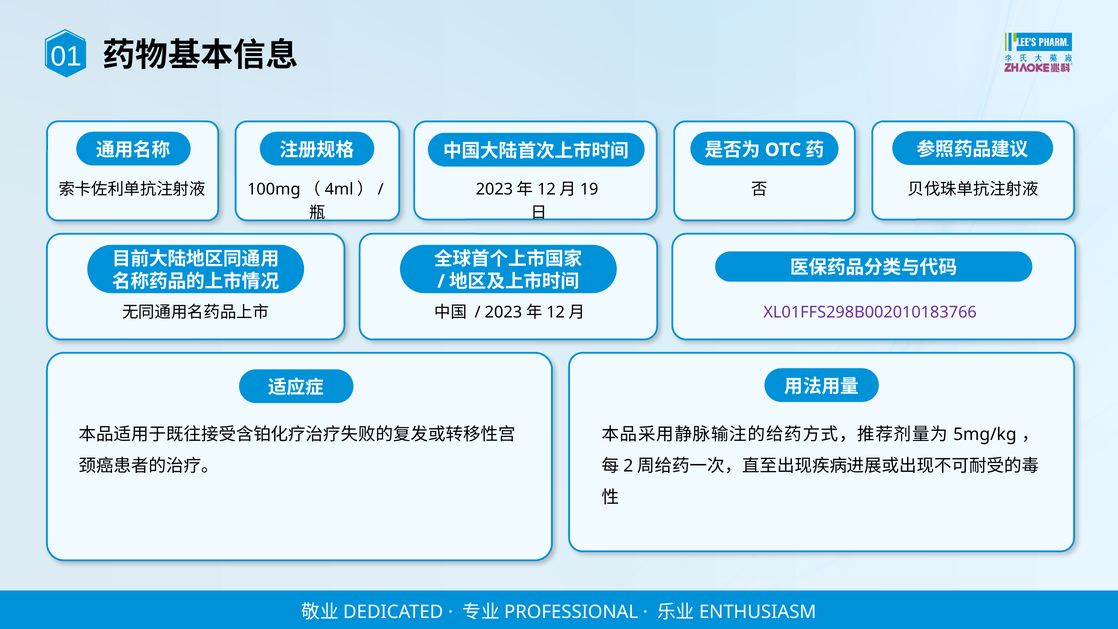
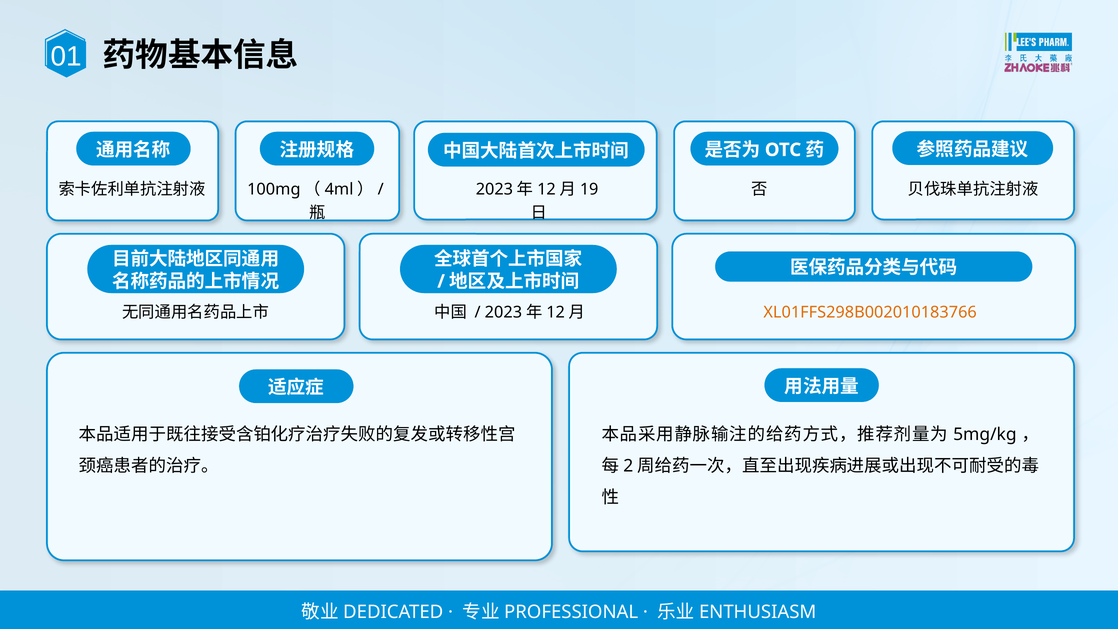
XL01FFS298B002010183766 colour: purple -> orange
